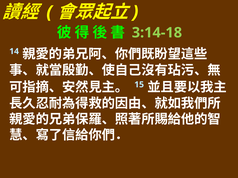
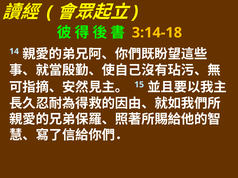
3:14-18 colour: light green -> yellow
